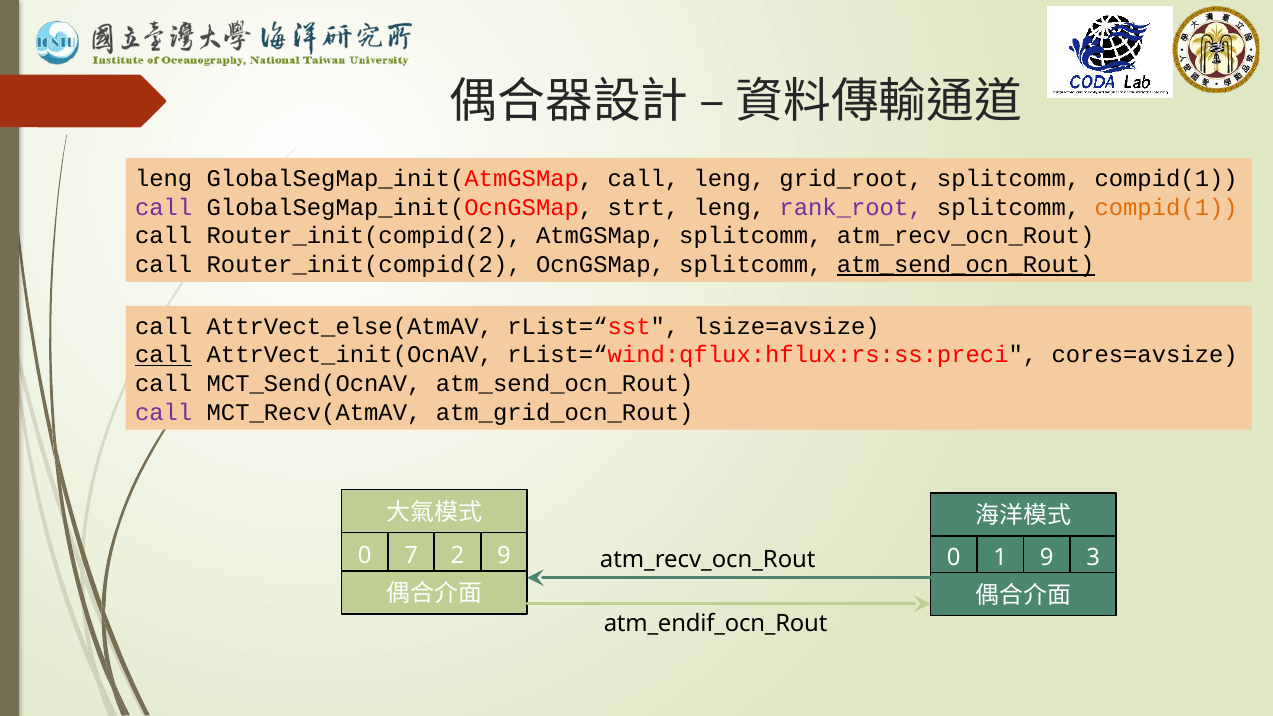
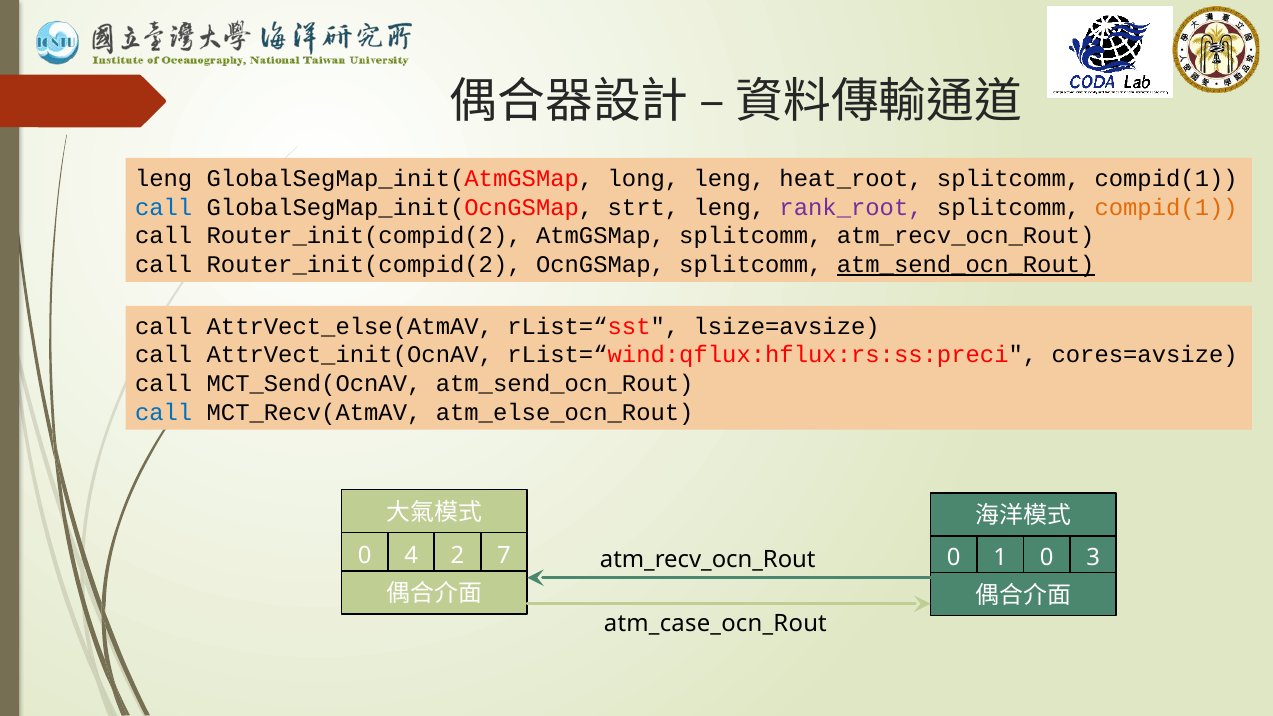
GlobalSegMap_init(AtmGSMap call: call -> long
grid_root: grid_root -> heat_root
call at (164, 207) colour: purple -> blue
call at (164, 355) underline: present -> none
call at (164, 412) colour: purple -> blue
atm_grid_ocn_Rout: atm_grid_ocn_Rout -> atm_else_ocn_Rout
7: 7 -> 4
2 9: 9 -> 7
1 9: 9 -> 0
atm_endif_ocn_Rout: atm_endif_ocn_Rout -> atm_case_ocn_Rout
